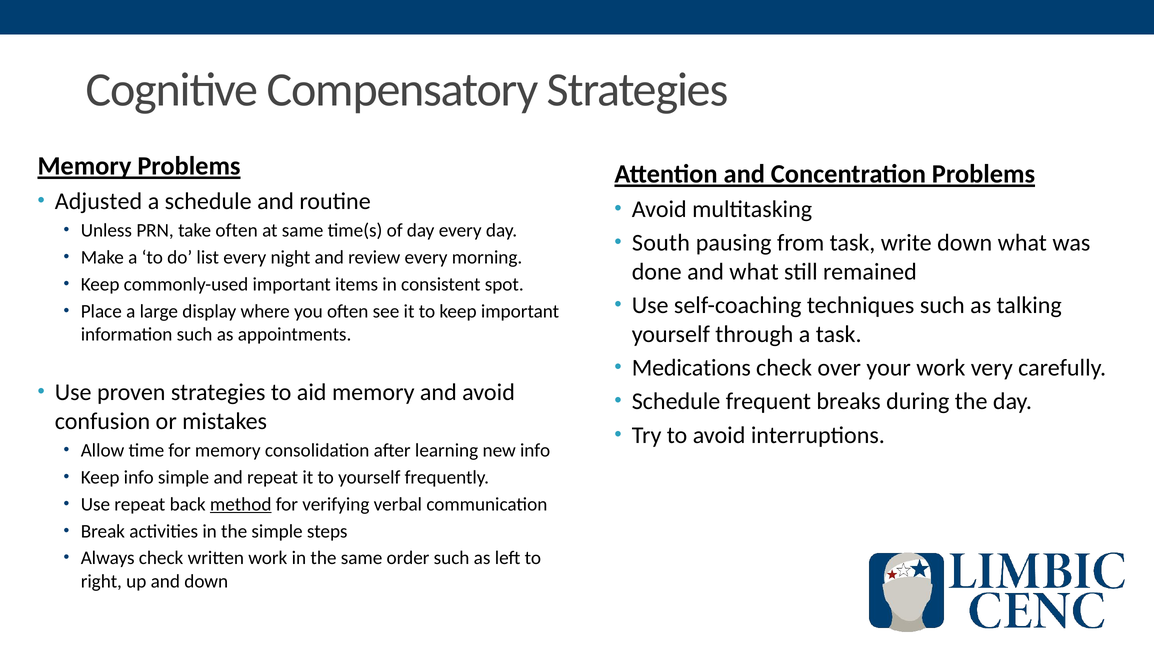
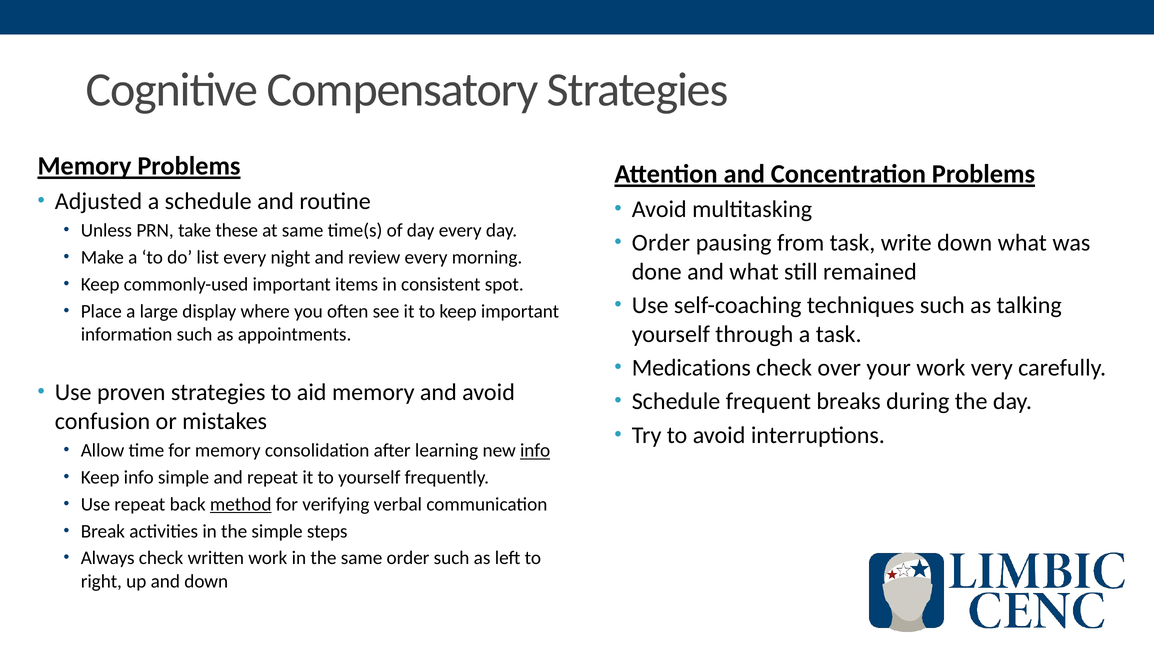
take often: often -> these
South at (661, 243): South -> Order
info at (535, 451) underline: none -> present
